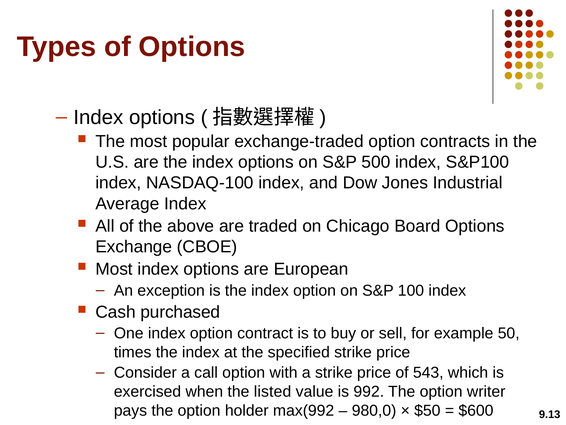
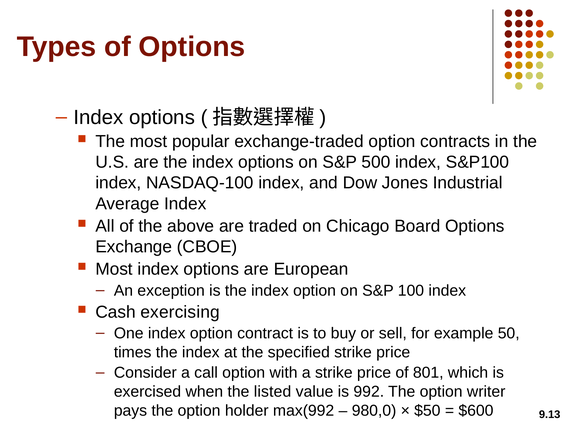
purchased: purchased -> exercising
543: 543 -> 801
